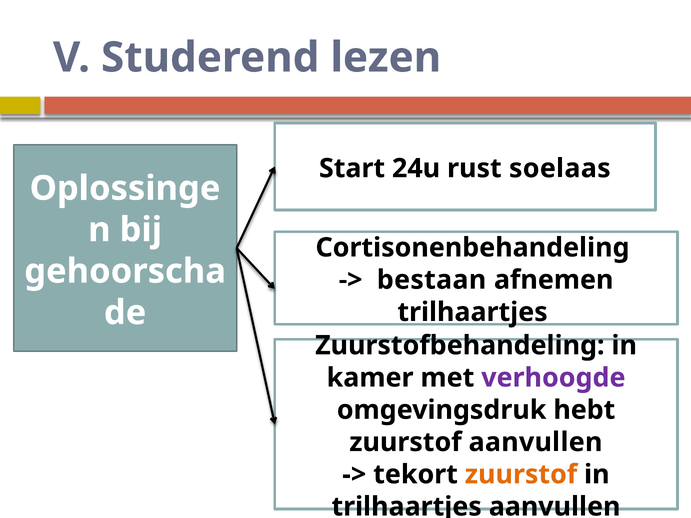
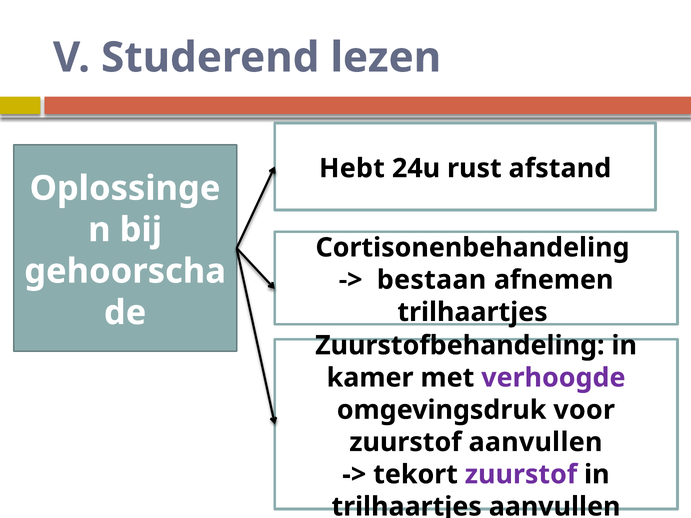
Start: Start -> Hebt
soelaas: soelaas -> afstand
hebt: hebt -> voor
zuurstof at (521, 475) colour: orange -> purple
